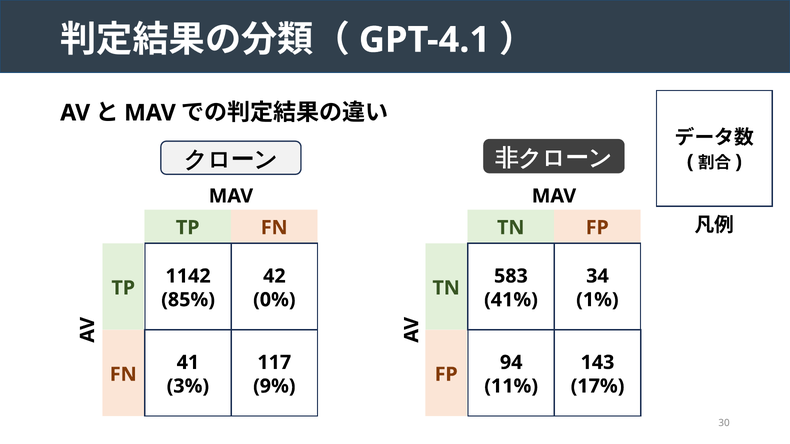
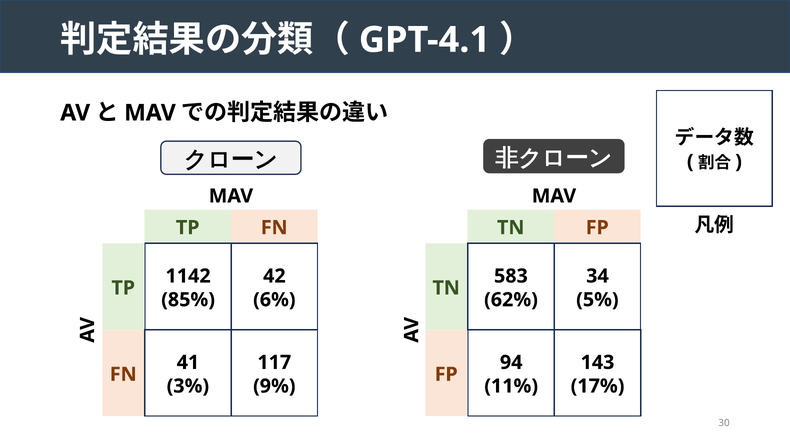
1%: 1% -> 5%
0%: 0% -> 6%
41%: 41% -> 62%
